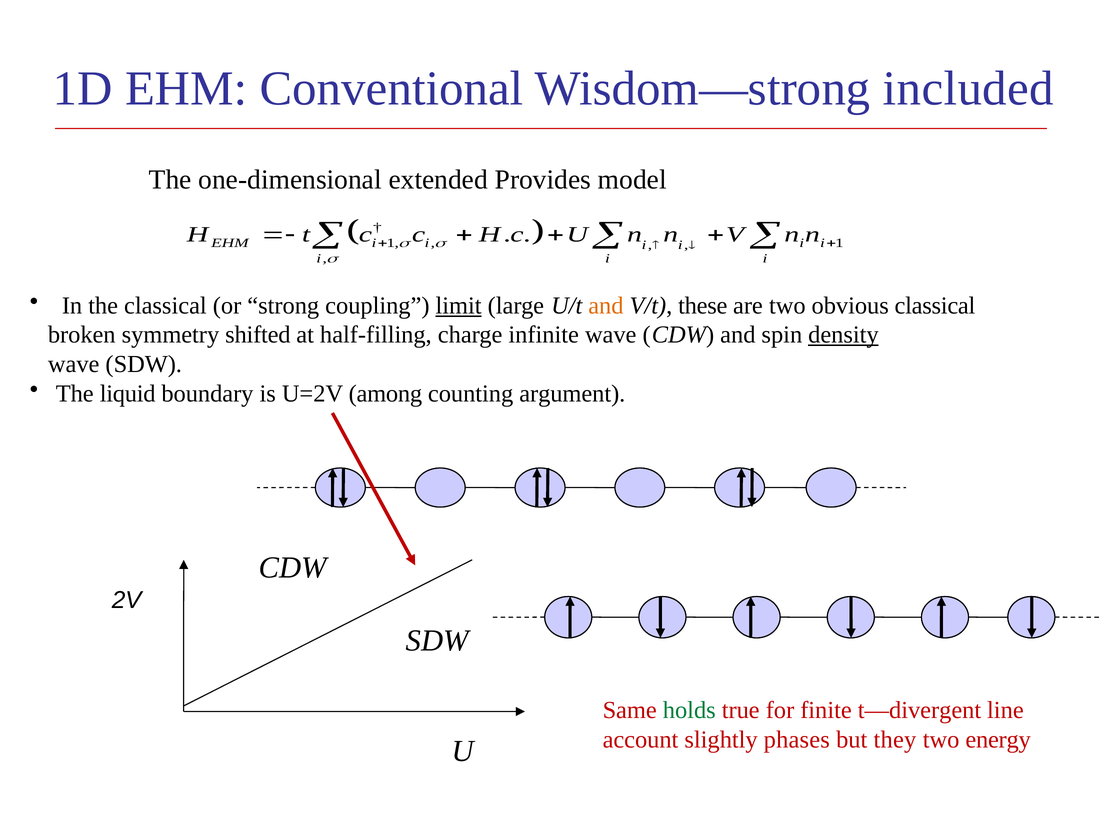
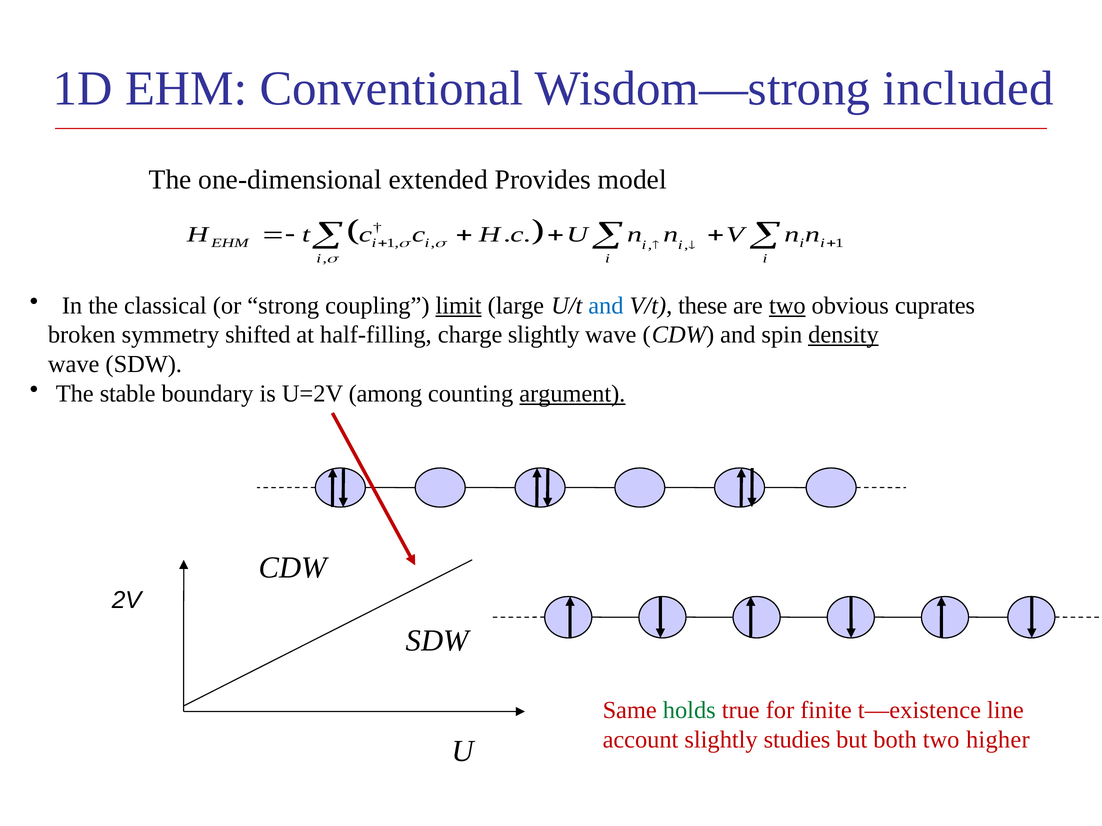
and at (606, 306) colour: orange -> blue
two at (787, 306) underline: none -> present
obvious classical: classical -> cuprates
charge infinite: infinite -> slightly
liquid: liquid -> stable
argument underline: none -> present
t—divergent: t—divergent -> t—existence
phases: phases -> studies
they: they -> both
energy: energy -> higher
